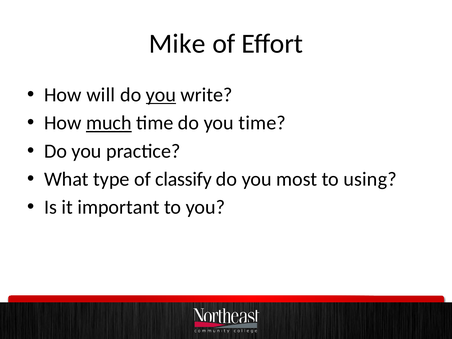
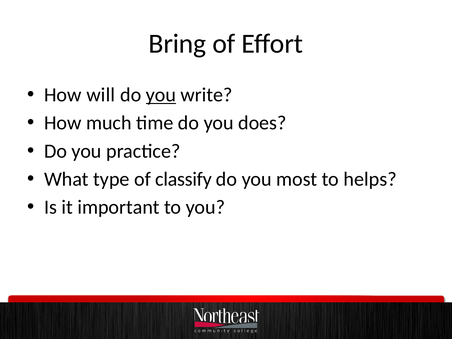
Mike: Mike -> Bring
much underline: present -> none
you time: time -> does
using: using -> helps
